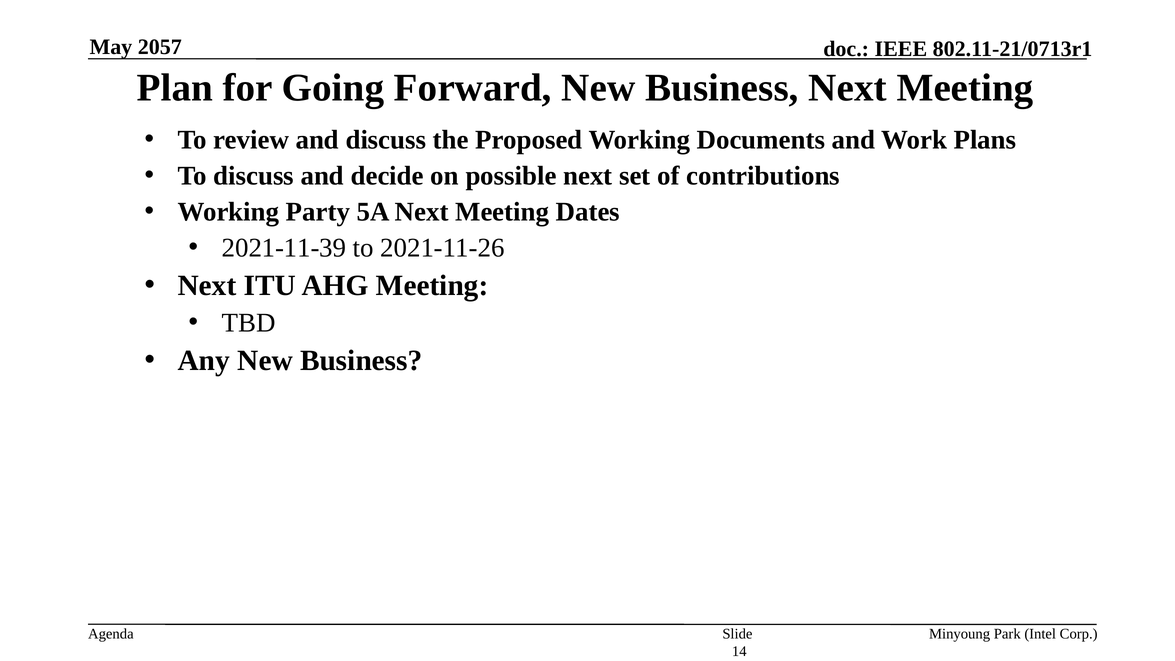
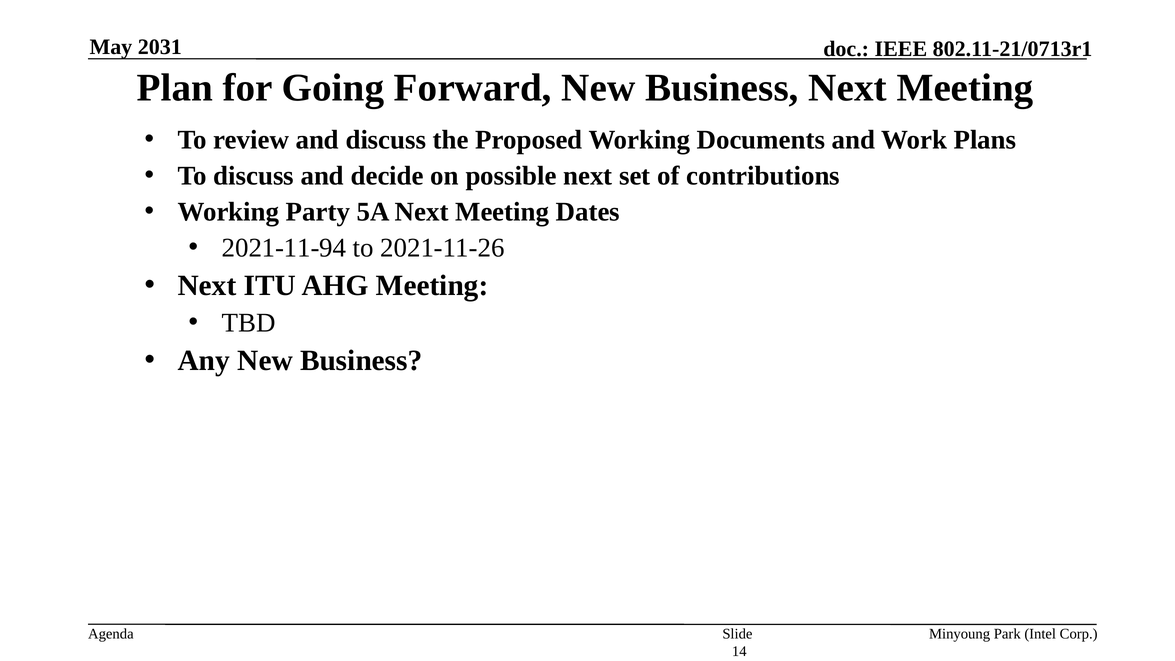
2057: 2057 -> 2031
2021-11-39: 2021-11-39 -> 2021-11-94
